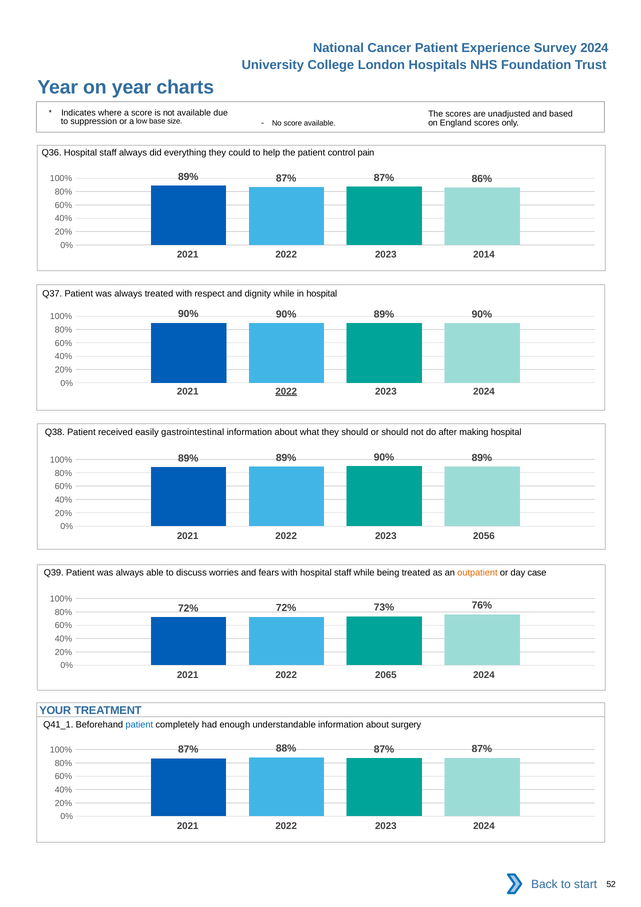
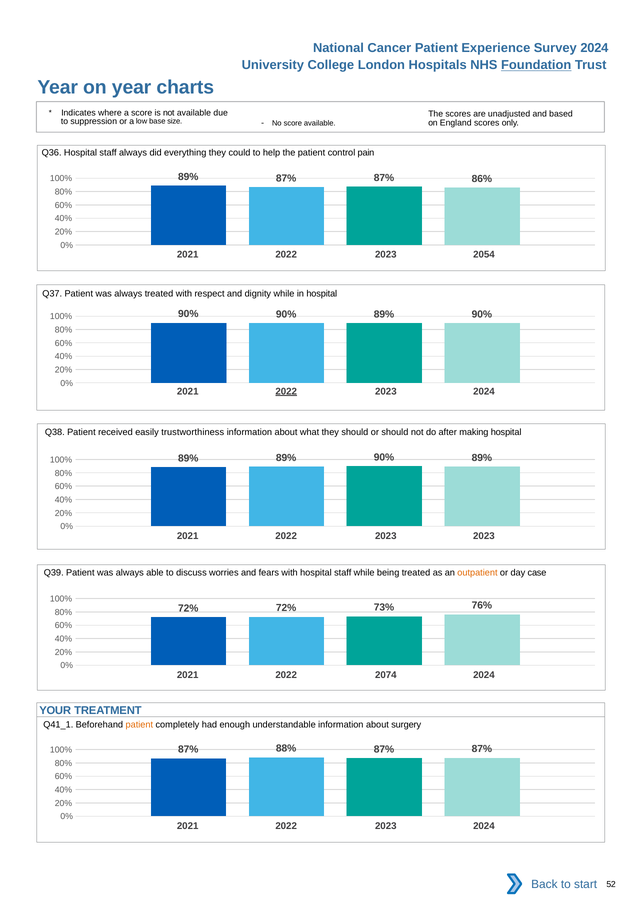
Foundation underline: none -> present
2014: 2014 -> 2054
gastrointestinal: gastrointestinal -> trustworthiness
2023 2056: 2056 -> 2023
2065: 2065 -> 2074
patient at (139, 725) colour: blue -> orange
